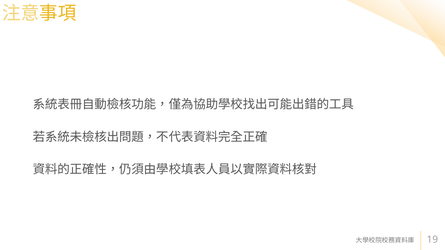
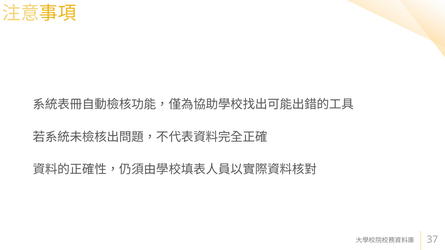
19: 19 -> 37
